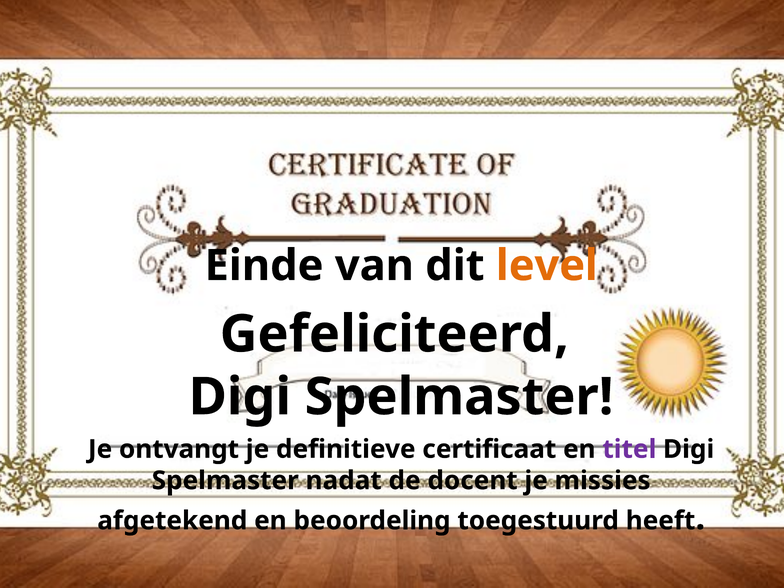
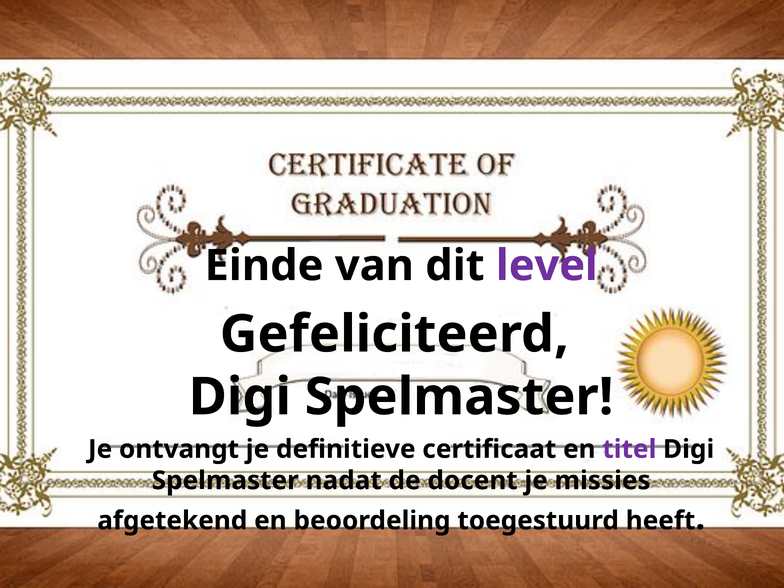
level colour: orange -> purple
